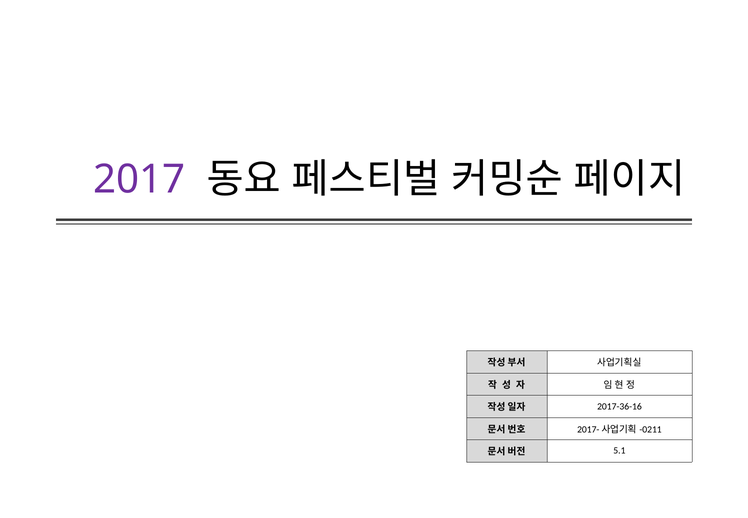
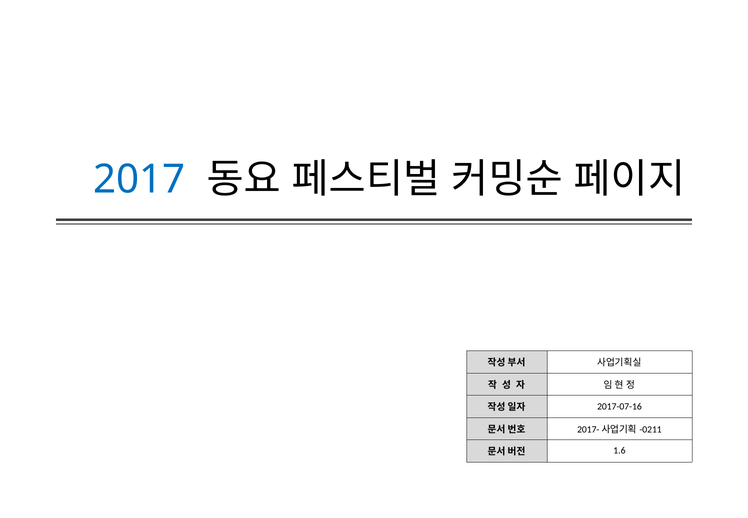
2017 colour: purple -> blue
2017-36-16: 2017-36-16 -> 2017-07-16
5.1: 5.1 -> 1.6
